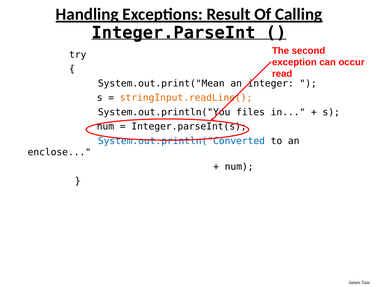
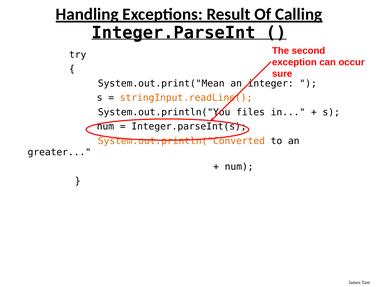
read: read -> sure
System.out.println("Converted colour: blue -> orange
enclose: enclose -> greater
